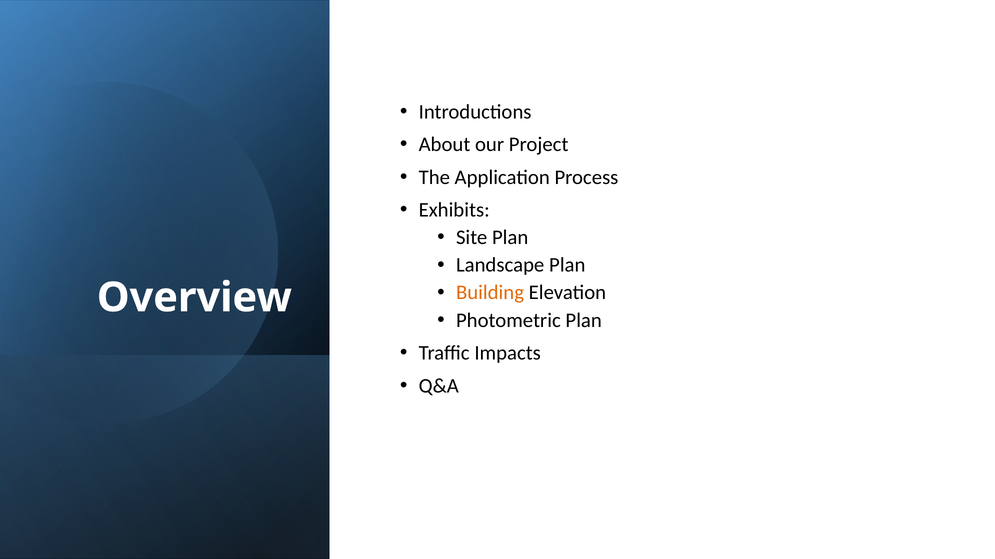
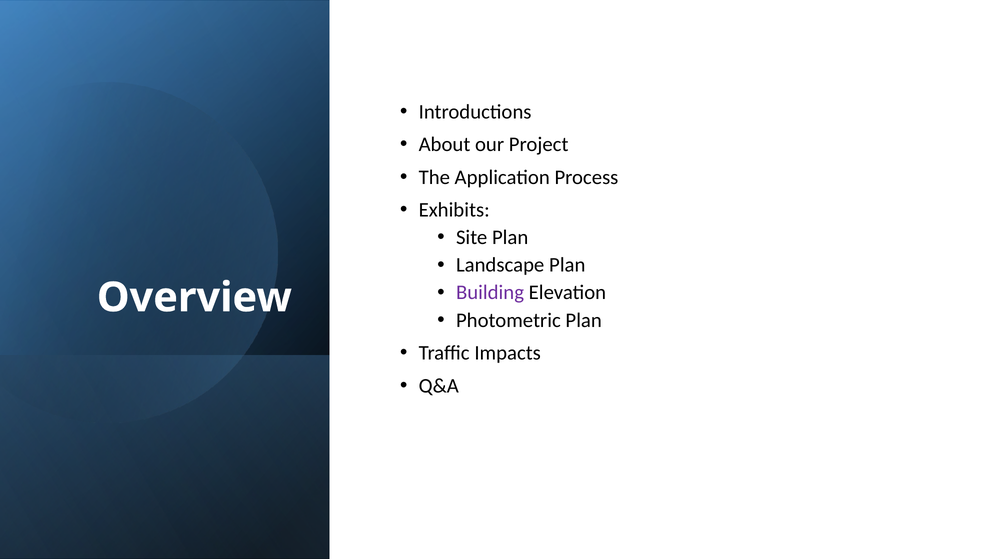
Building colour: orange -> purple
